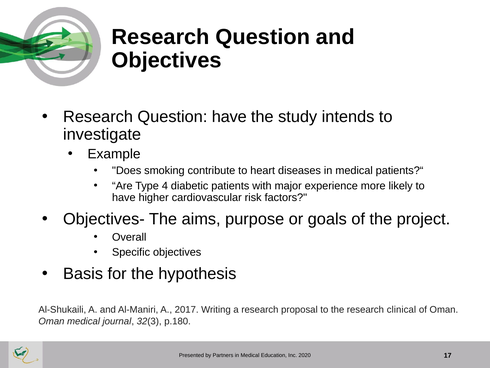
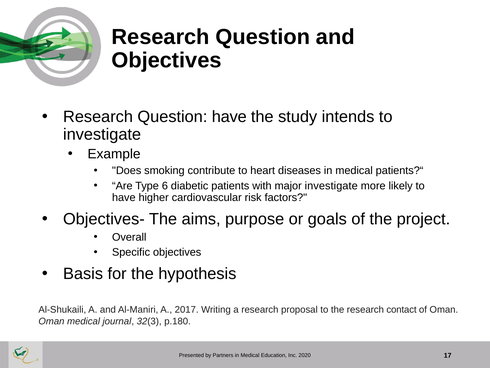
4: 4 -> 6
major experience: experience -> investigate
clinical: clinical -> contact
